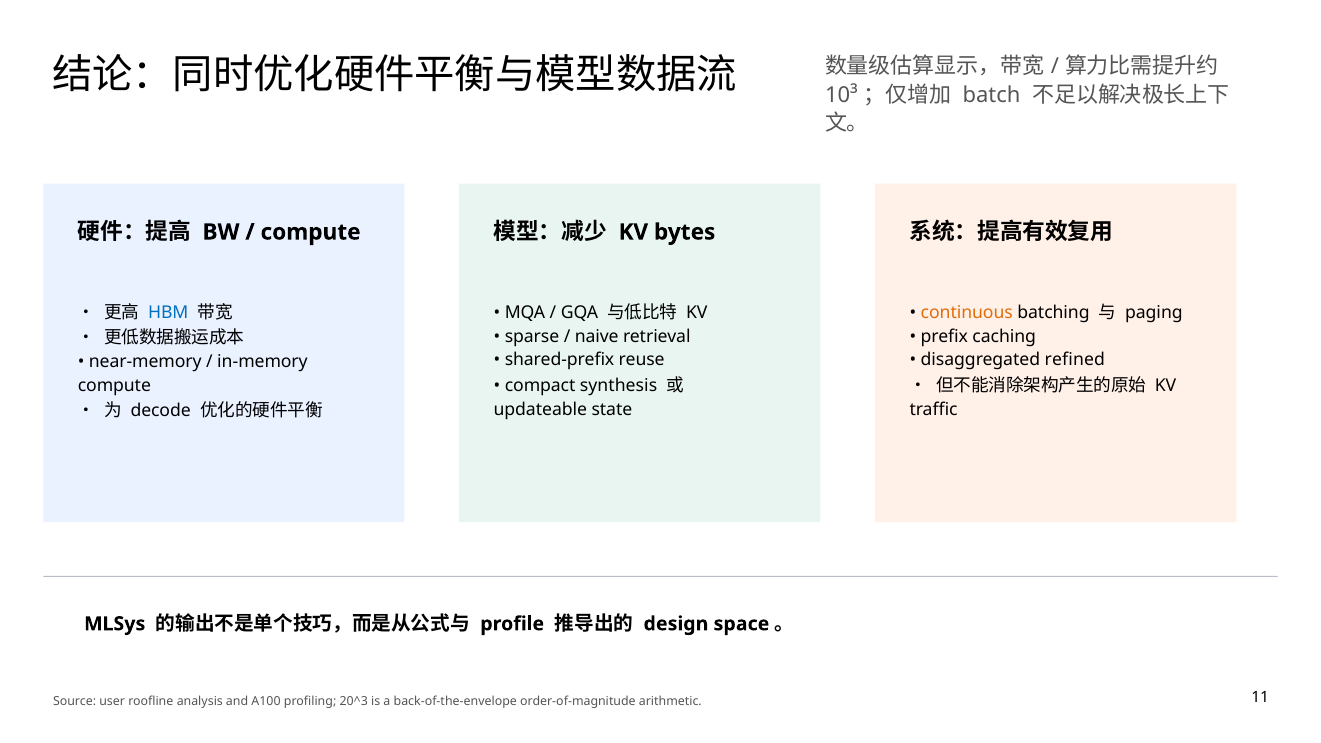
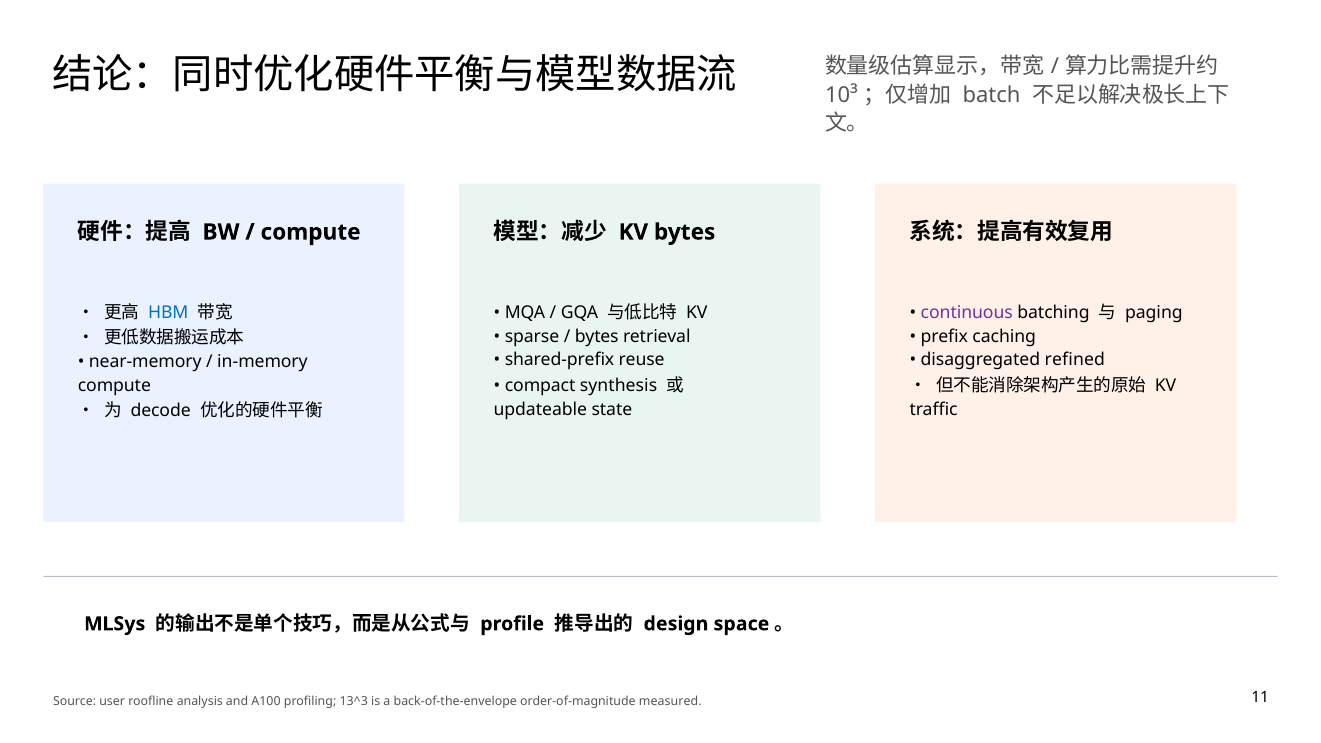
continuous colour: orange -> purple
naive at (597, 336): naive -> bytes
20^3: 20^3 -> 13^3
arithmetic: arithmetic -> measured
